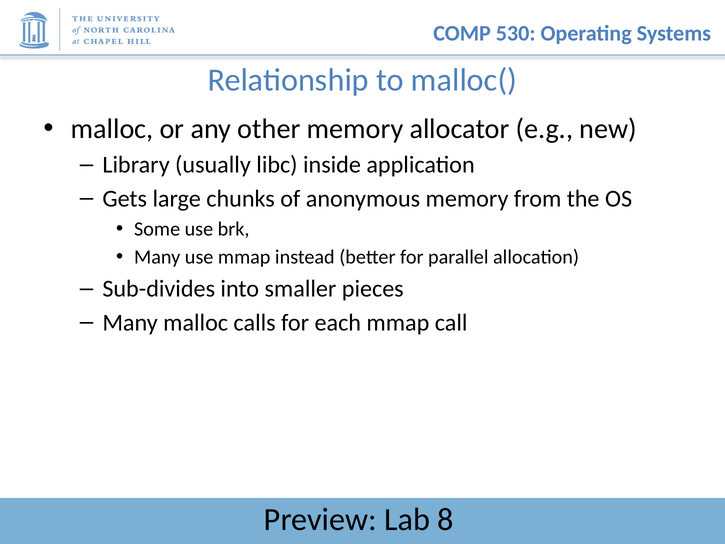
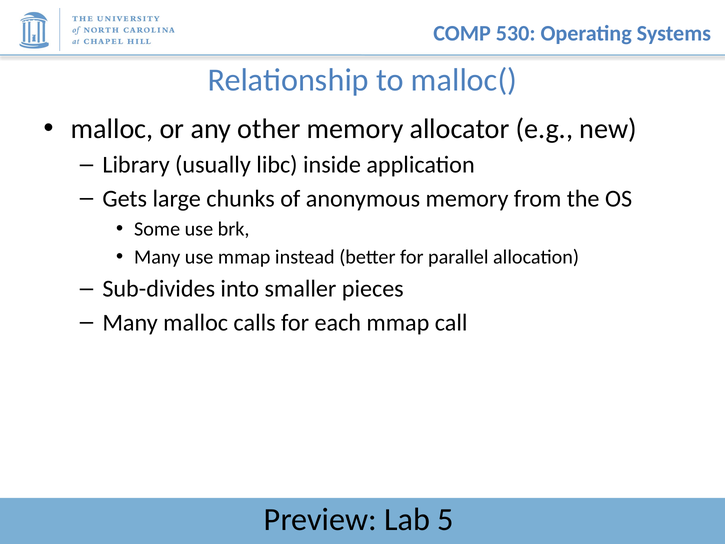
8: 8 -> 5
